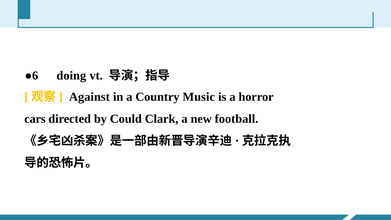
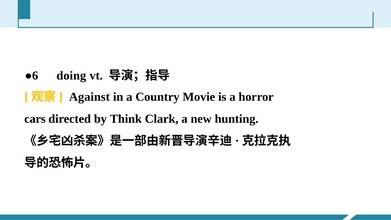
Music: Music -> Movie
Could: Could -> Think
football: football -> hunting
